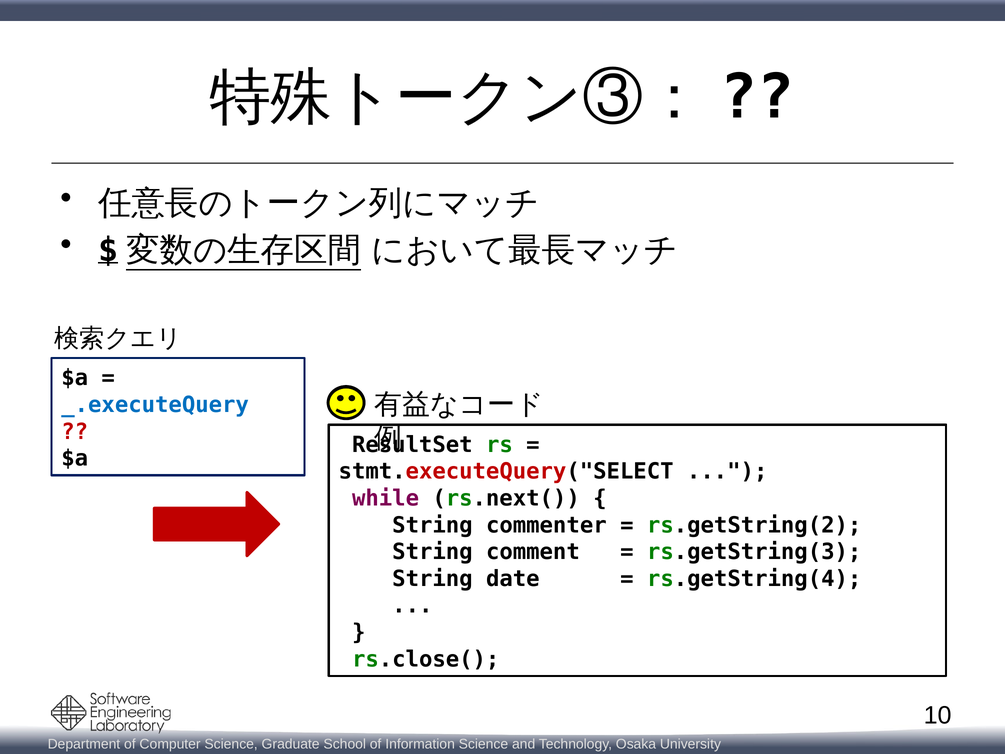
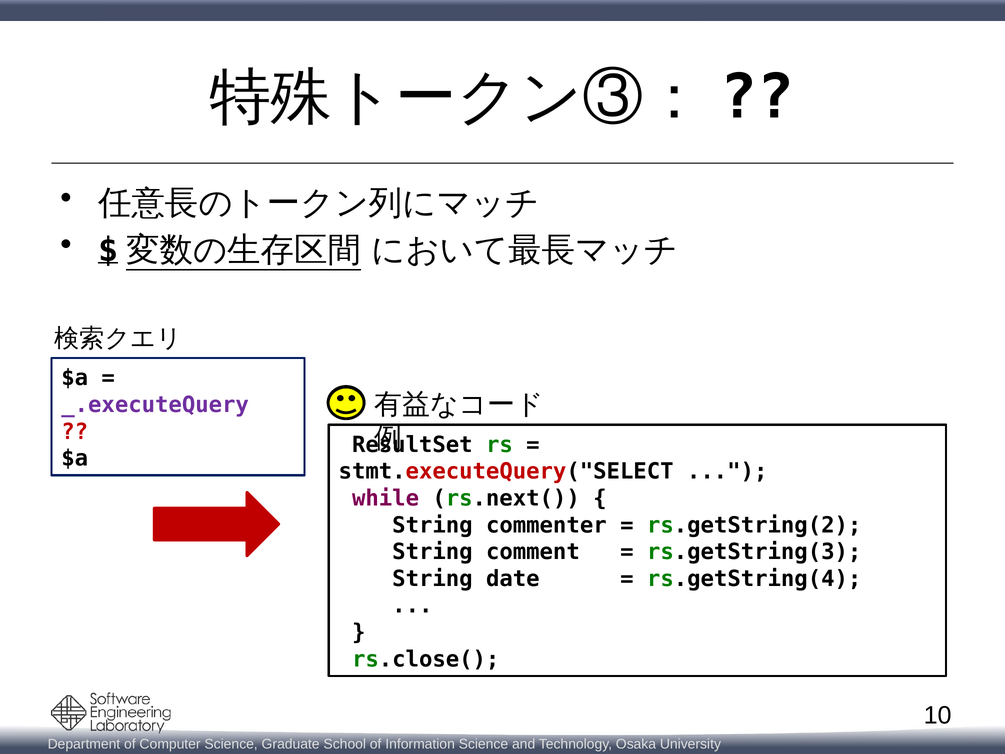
_.executeQuery colour: blue -> purple
